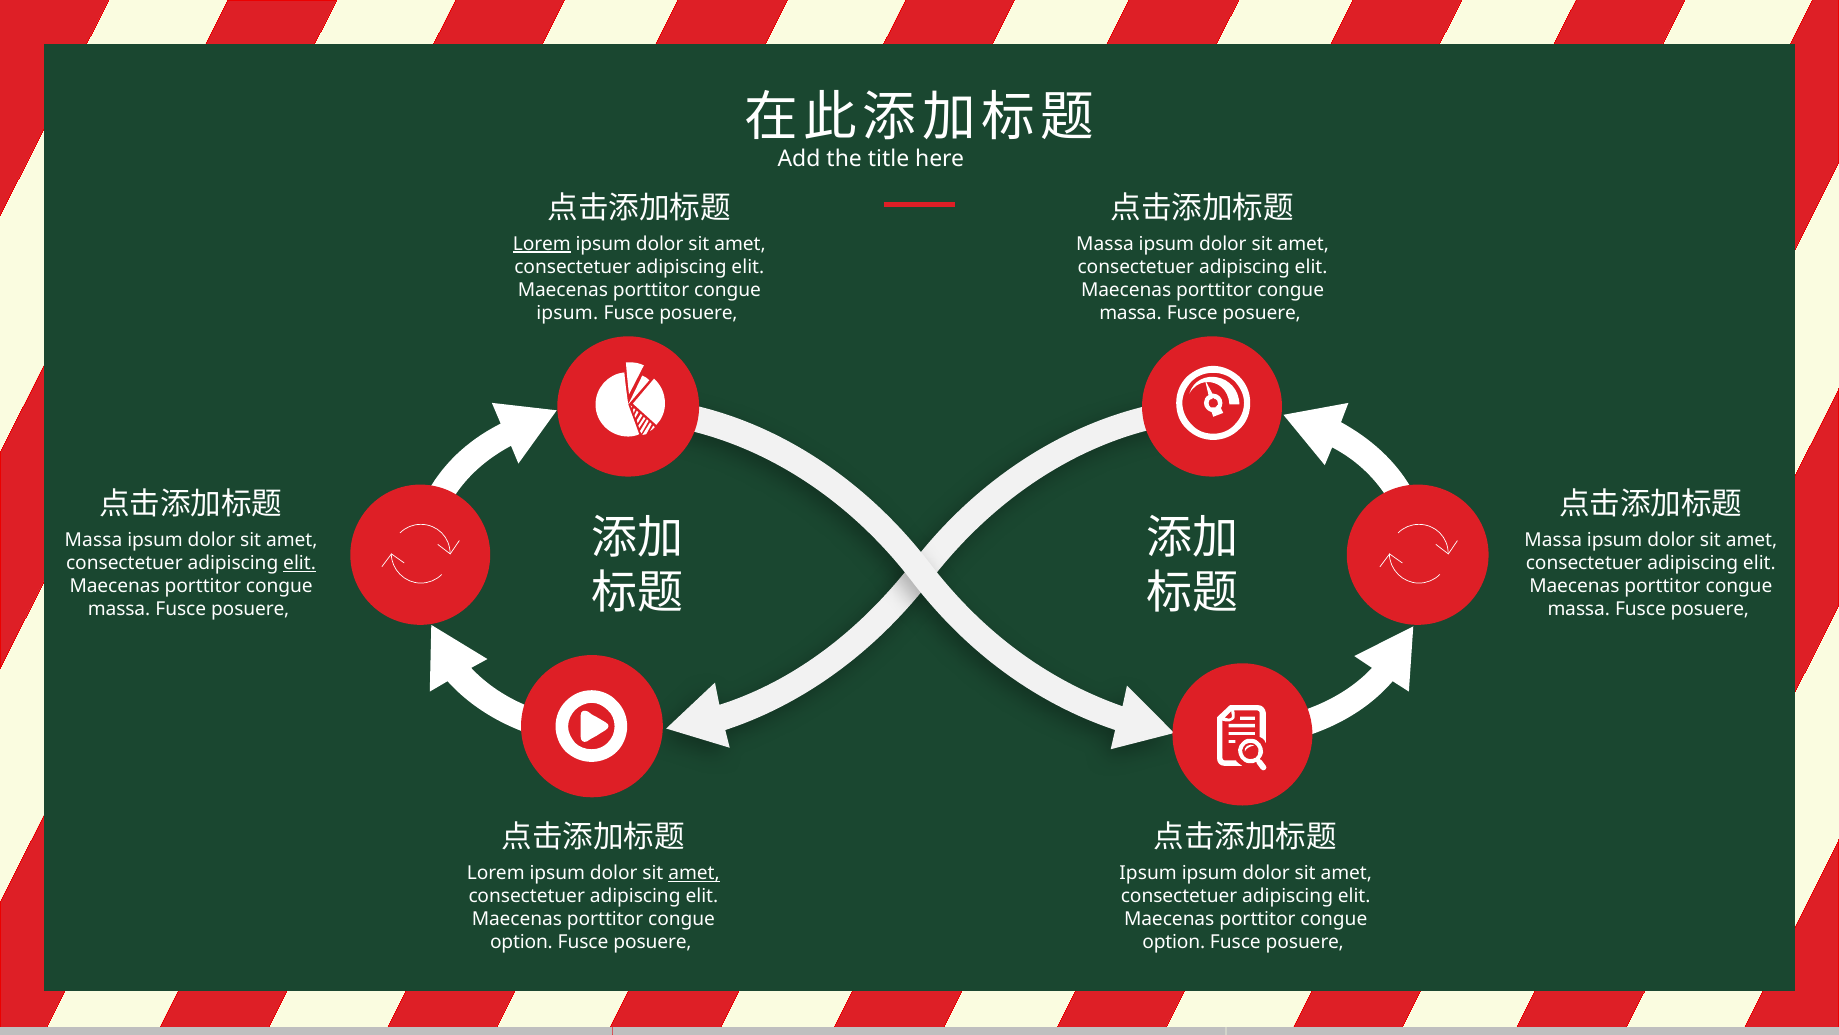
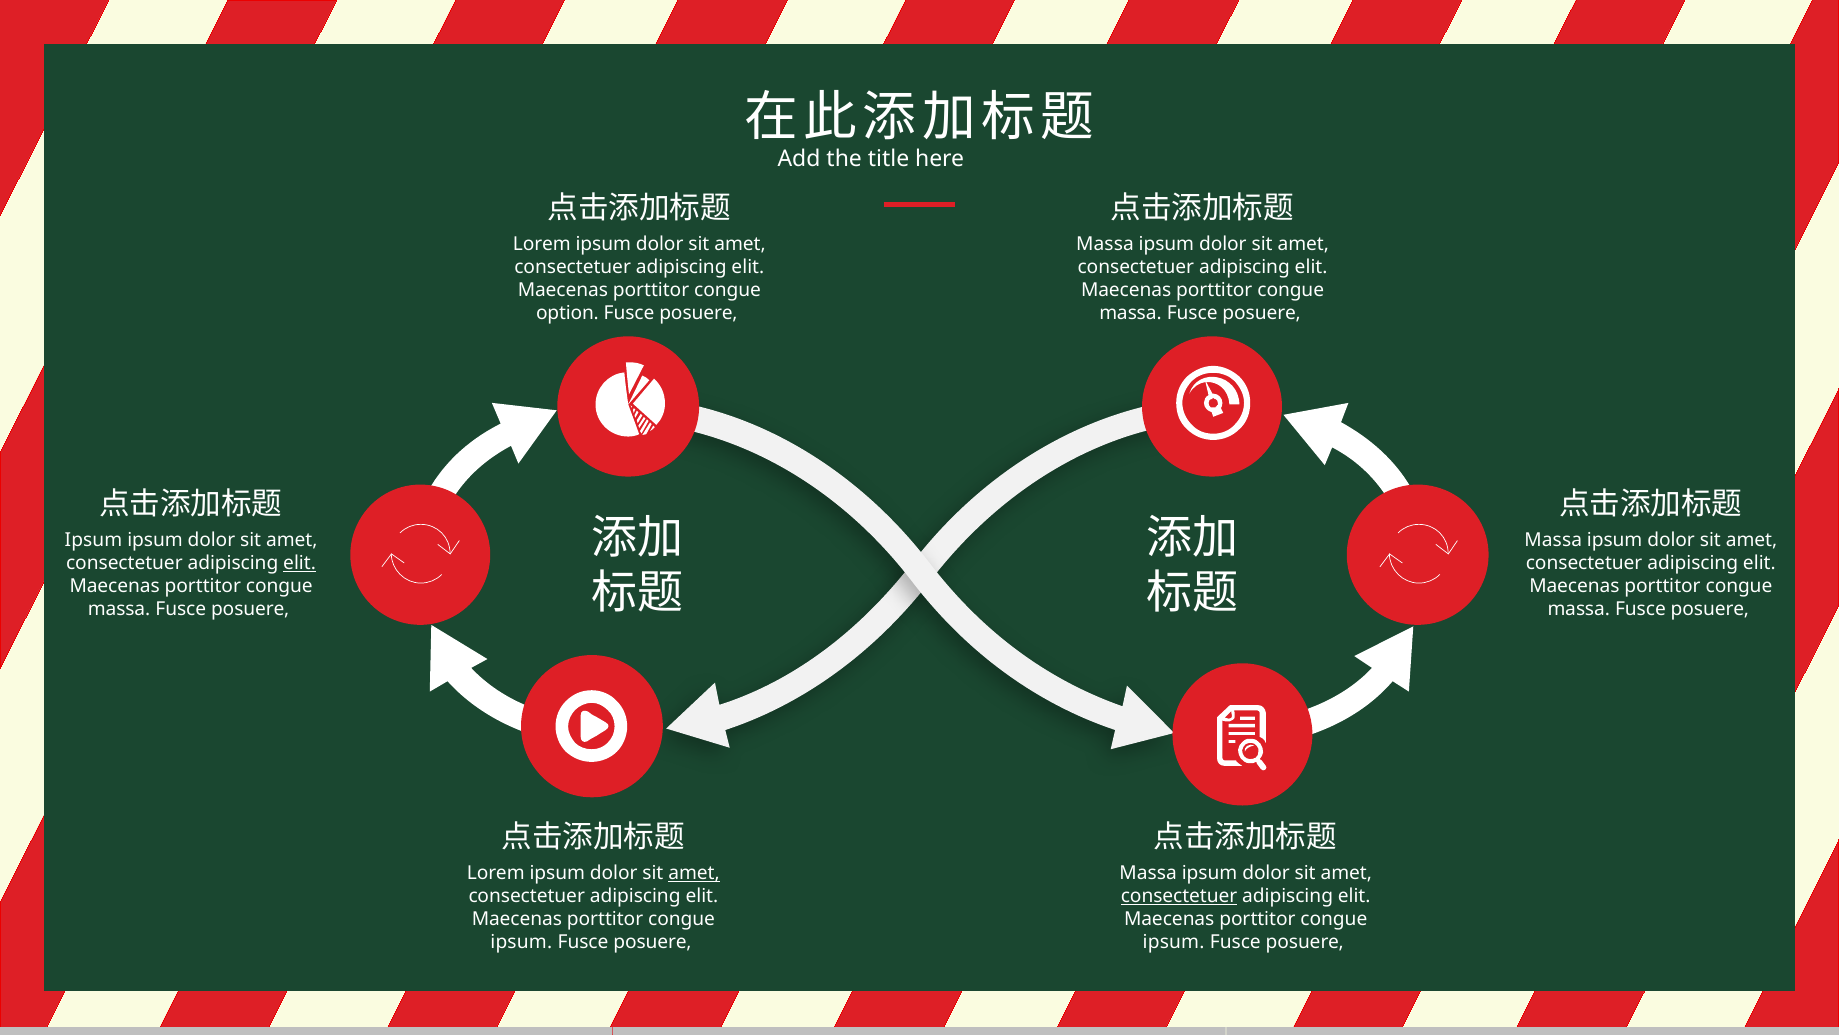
Lorem at (542, 244) underline: present -> none
ipsum at (567, 313): ipsum -> option
Massa at (94, 540): Massa -> Ipsum
Ipsum at (1148, 873): Ipsum -> Massa
consectetuer at (1179, 896) underline: none -> present
option at (521, 942): option -> ipsum
option at (1174, 942): option -> ipsum
